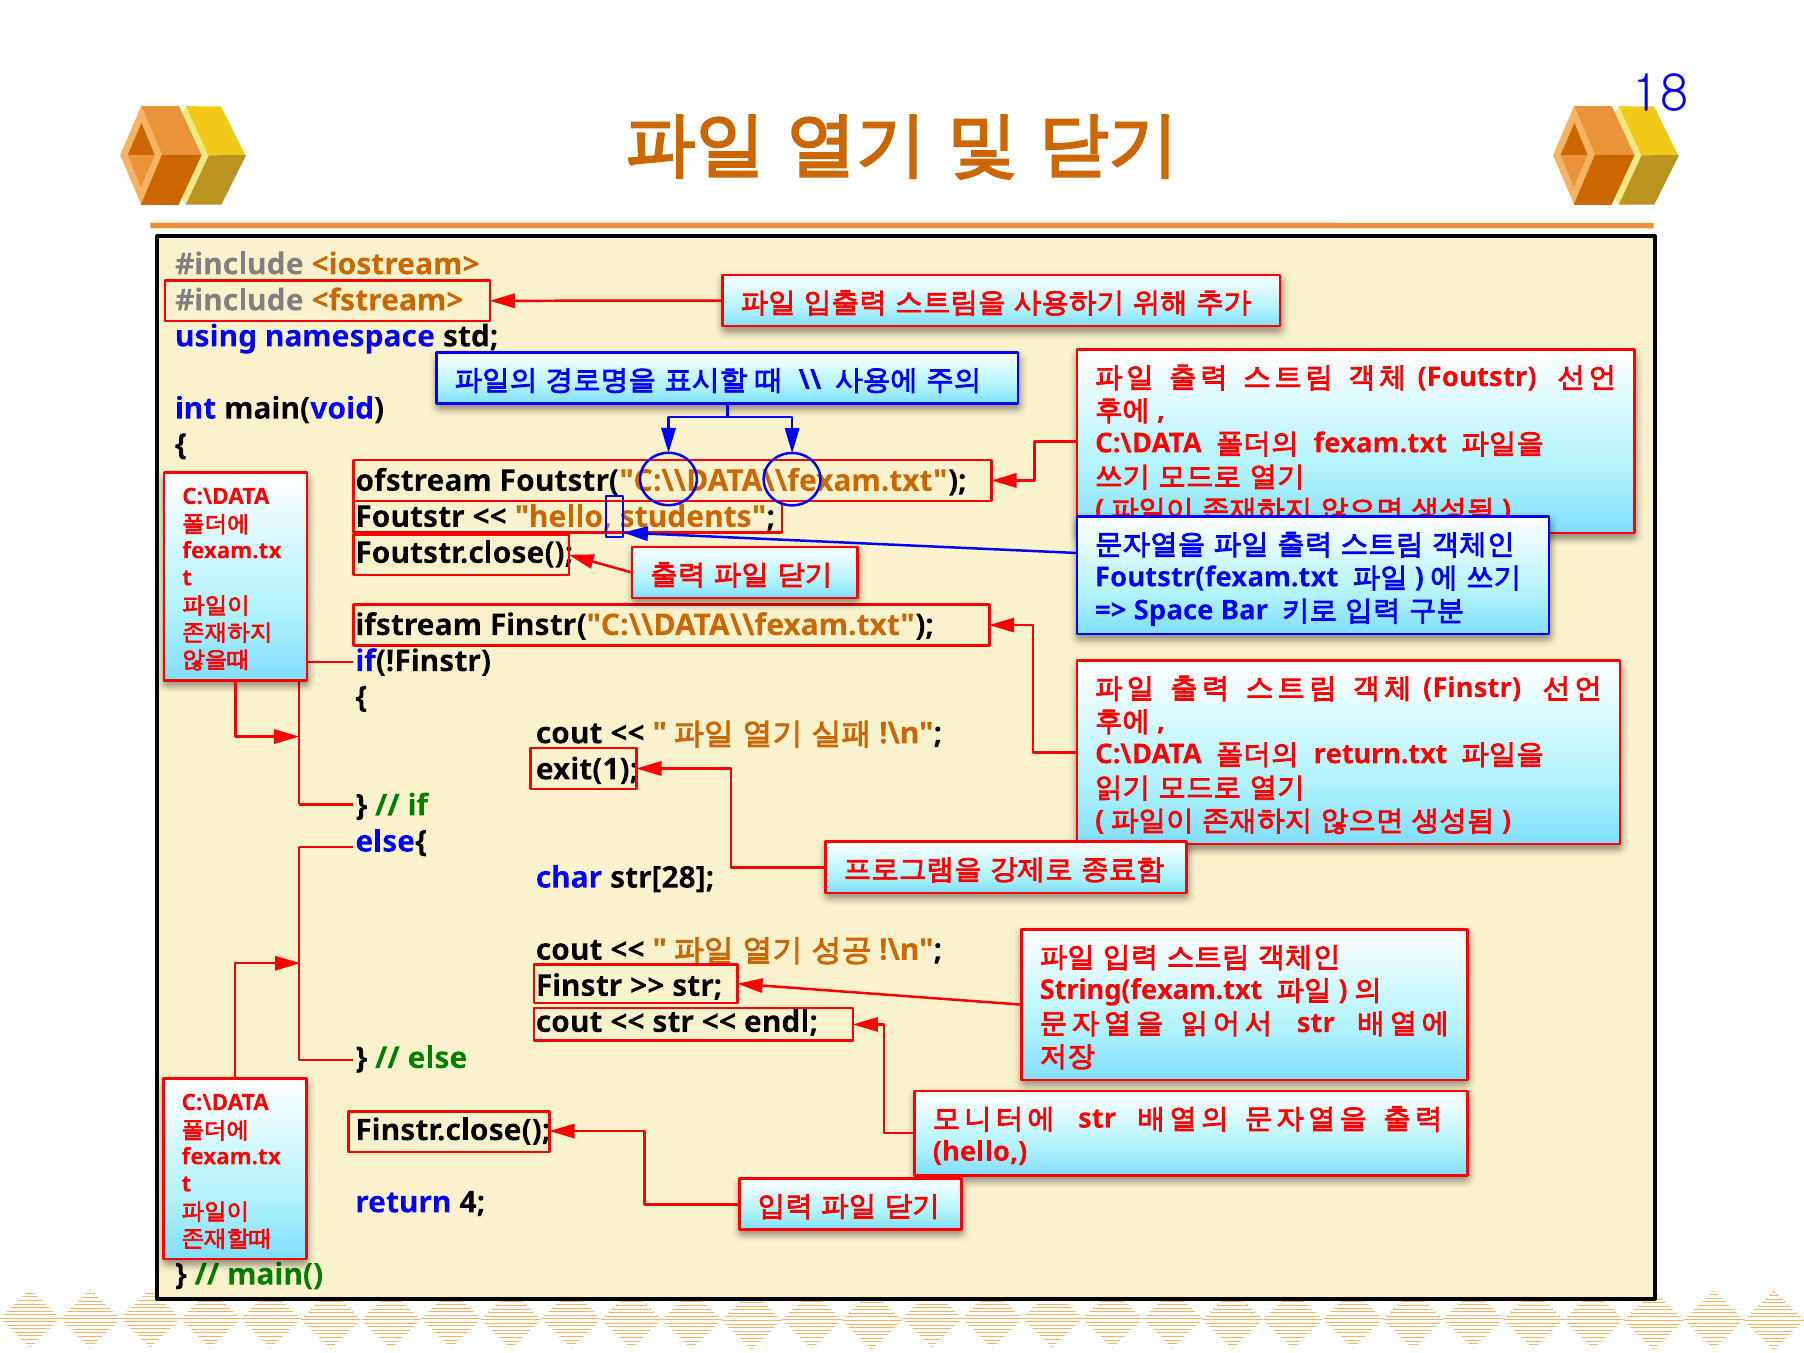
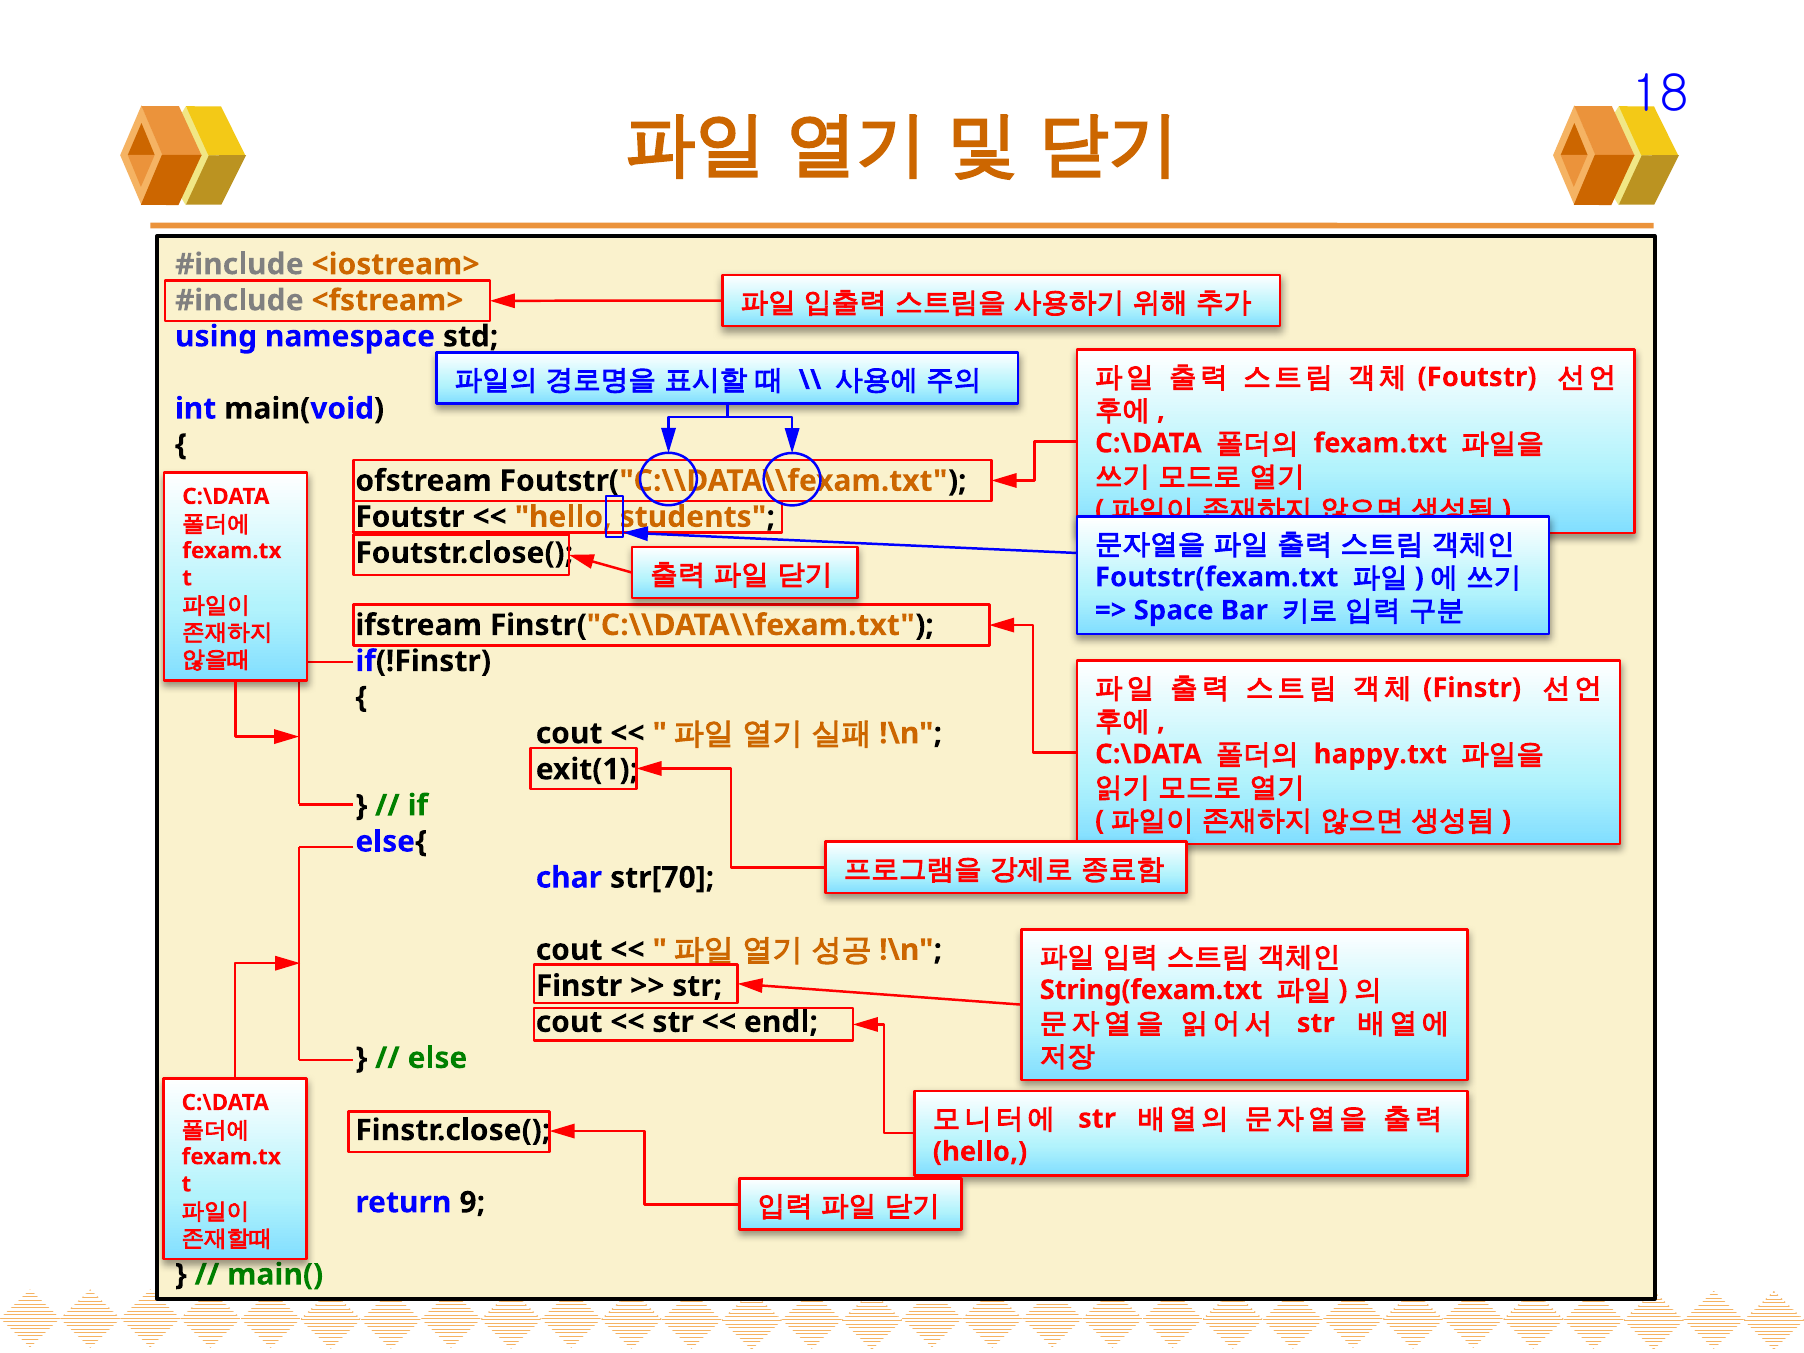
return.txt: return.txt -> happy.txt
str[28: str[28 -> str[70
4: 4 -> 9
